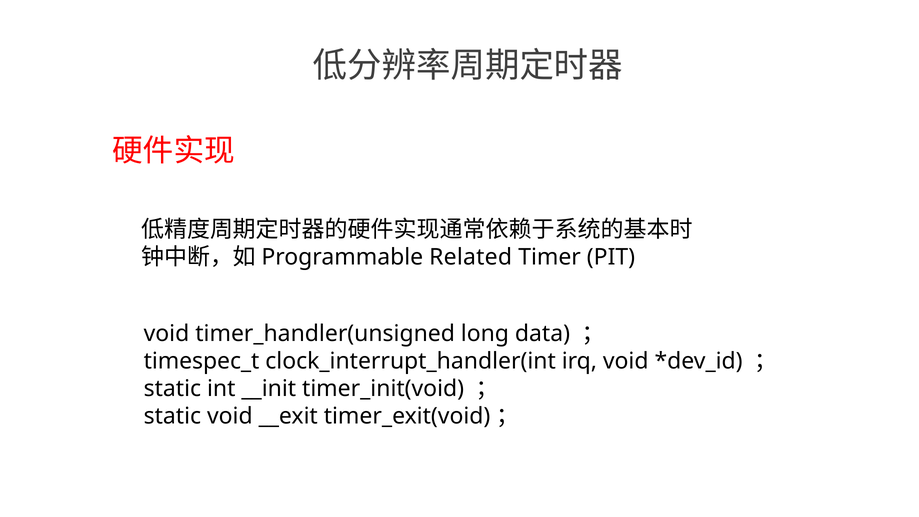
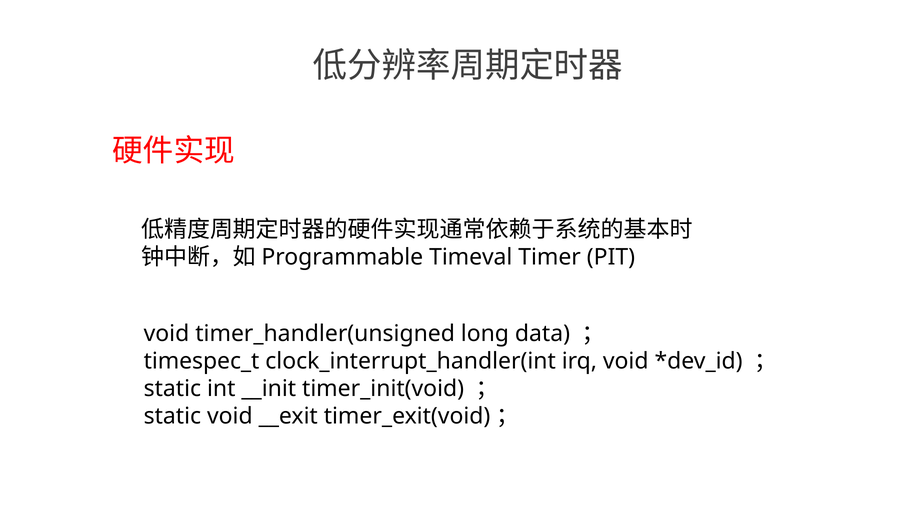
Related: Related -> Timeval
